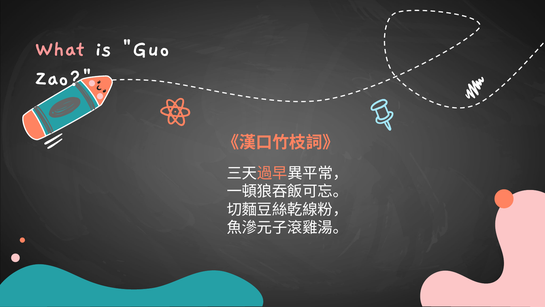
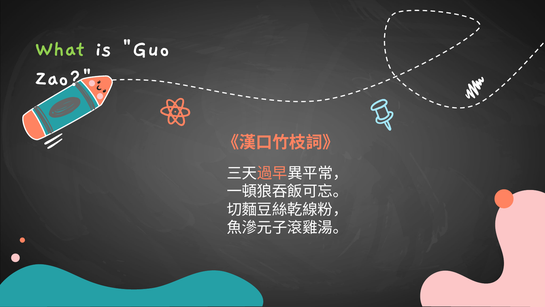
What colour: pink -> light green
